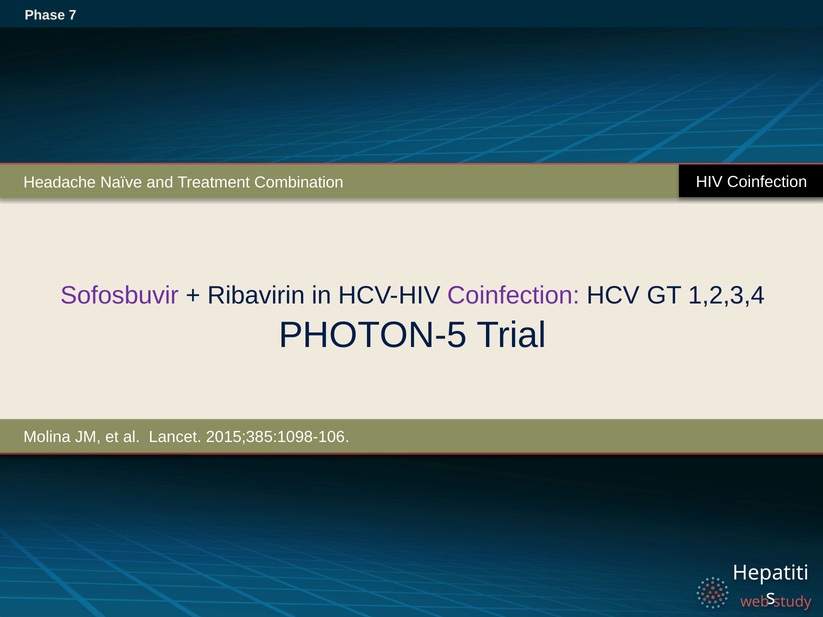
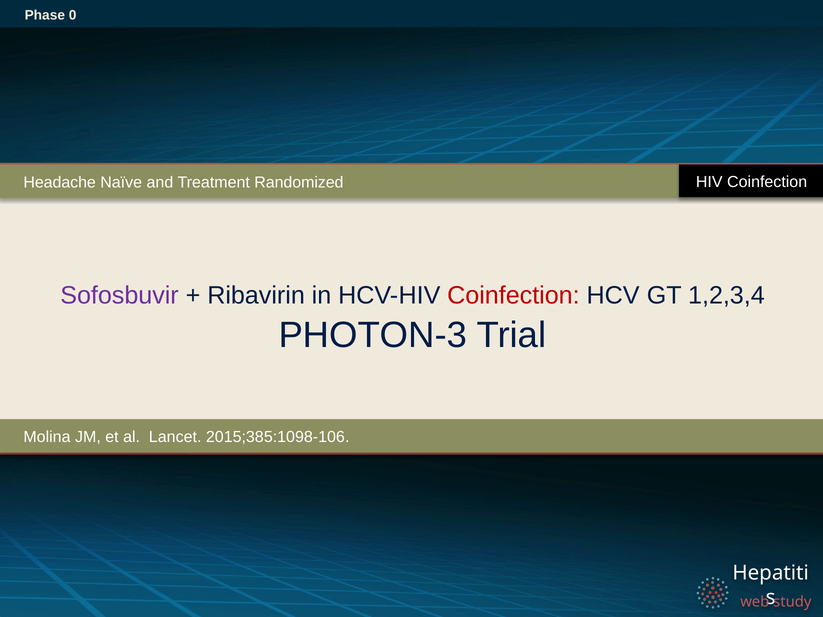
7: 7 -> 0
Combination: Combination -> Randomized
Coinfection at (513, 296) colour: purple -> red
PHOTON-5: PHOTON-5 -> PHOTON-3
